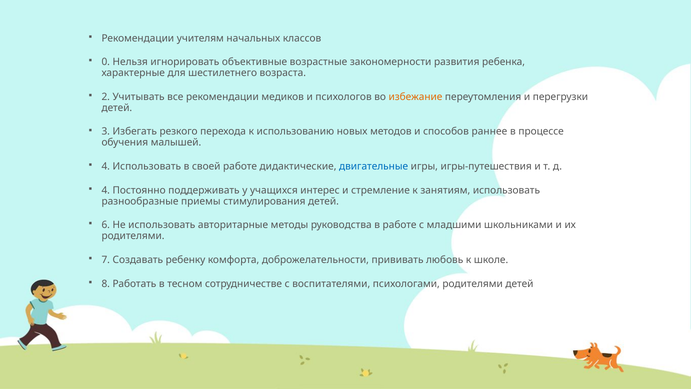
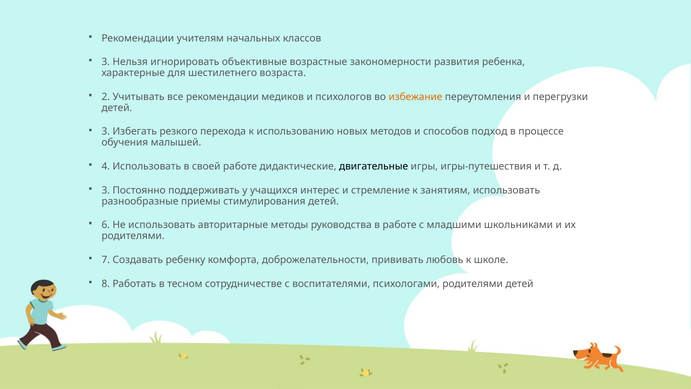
0 at (106, 62): 0 -> 3
раннее: раннее -> подход
двигательные colour: blue -> black
4 at (106, 190): 4 -> 3
